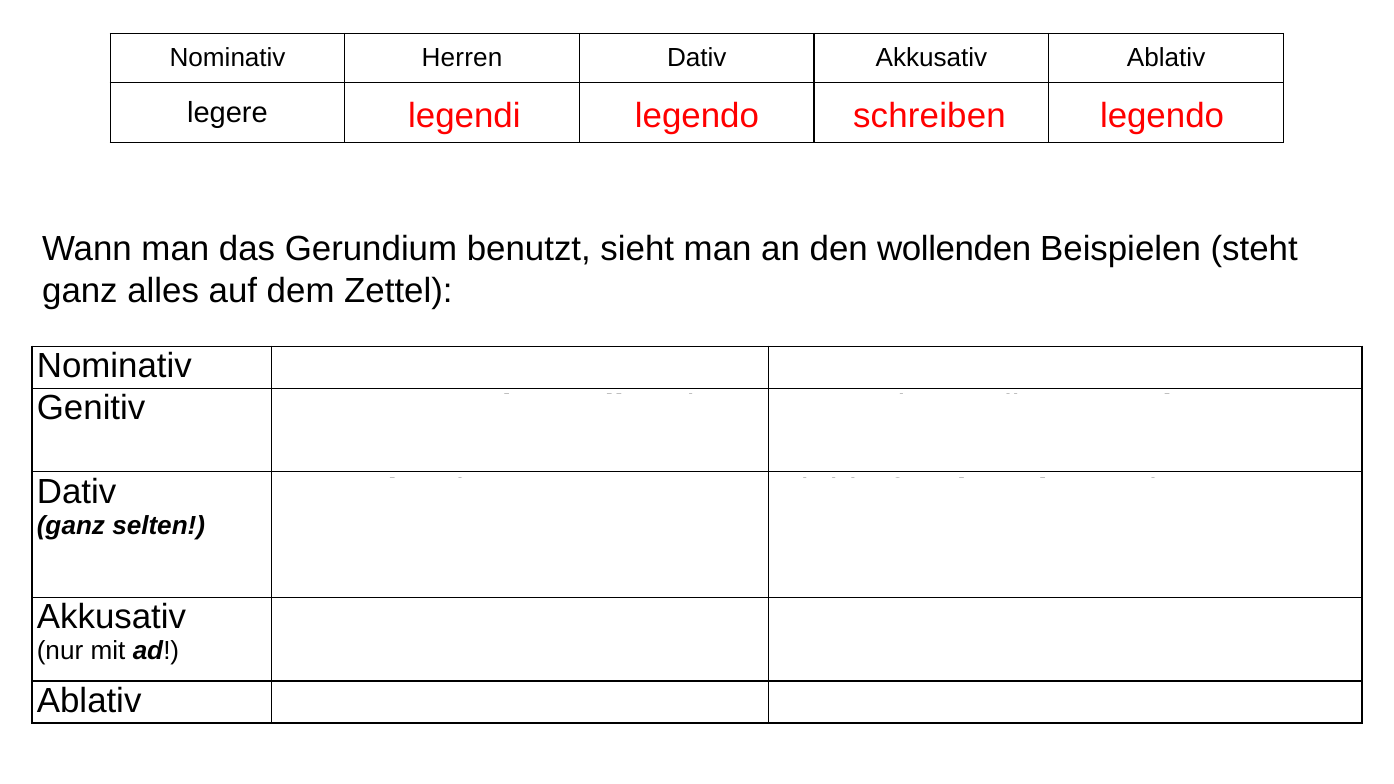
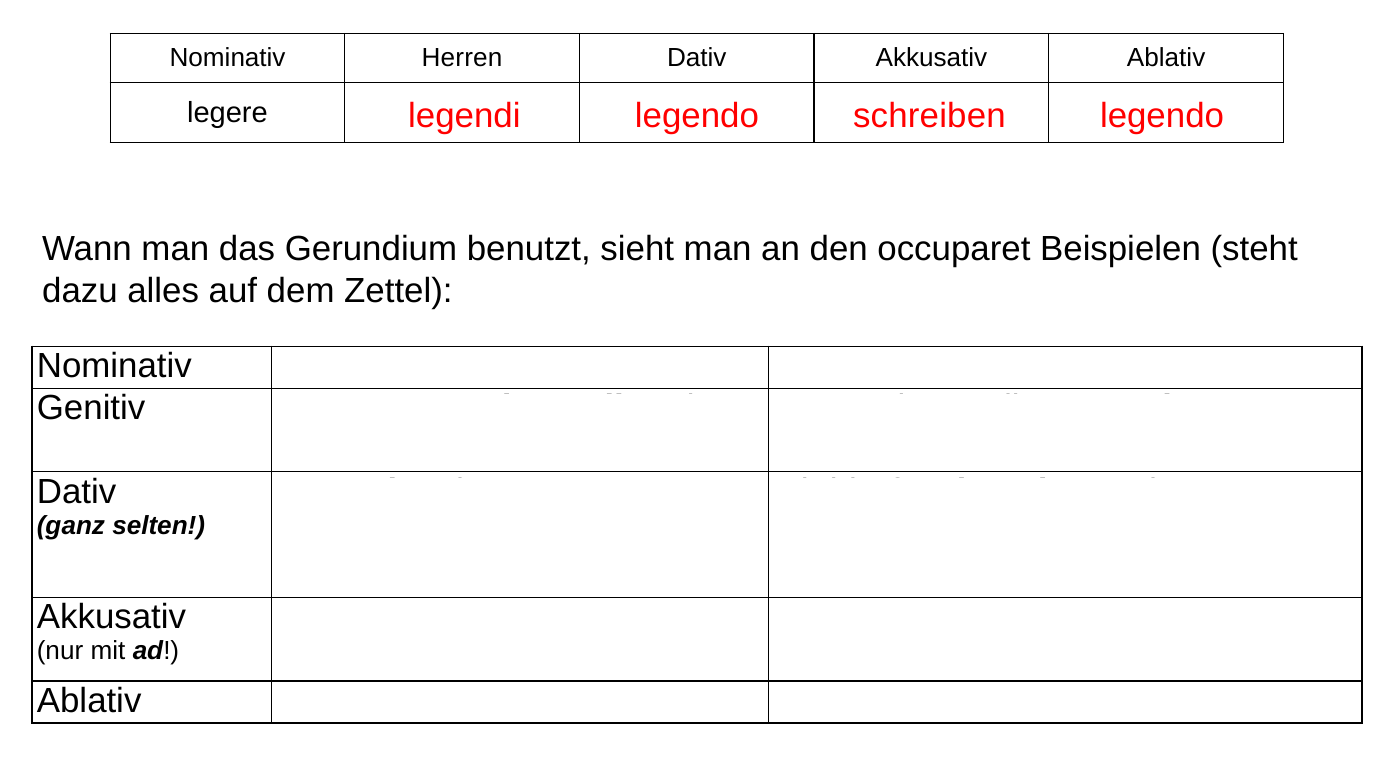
wollenden: wollenden -> occuparet
ganz at (80, 291): ganz -> dazu
